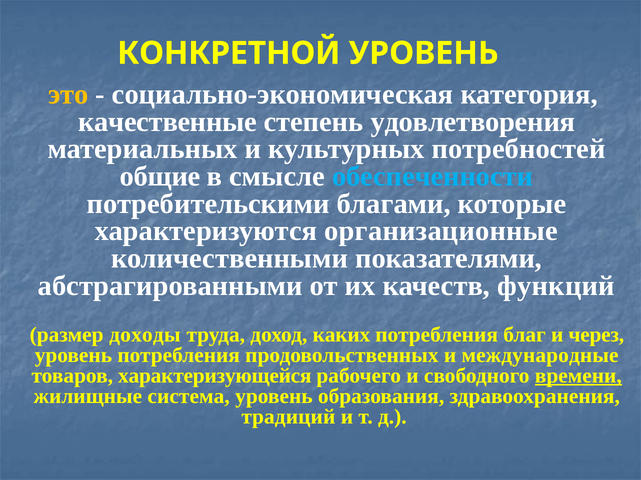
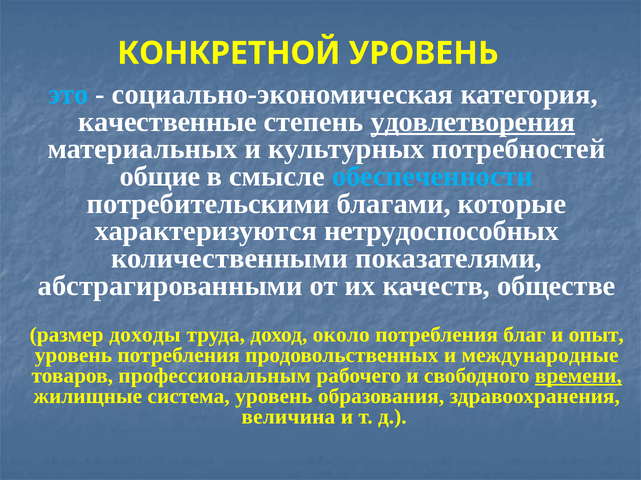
это colour: yellow -> light blue
удовлетворения underline: none -> present
организационные: организационные -> нетрудоспособных
функций: функций -> обществе
каких: каких -> около
через: через -> опыт
характеризующейся: характеризующейся -> профессиональным
традиций: традиций -> величина
